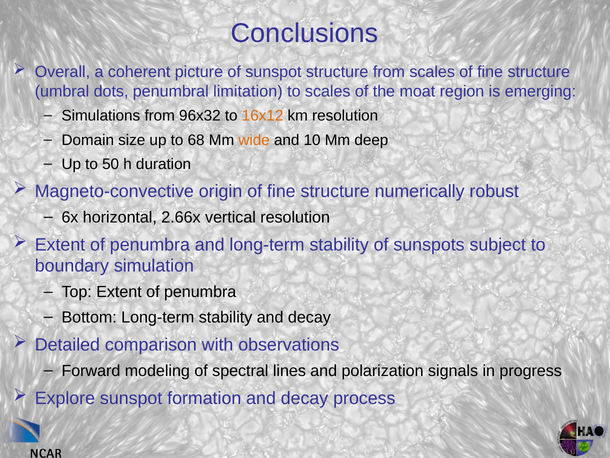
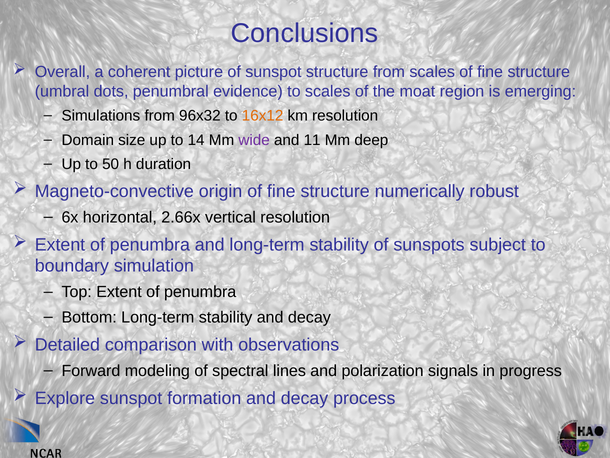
limitation: limitation -> evidence
68: 68 -> 14
wide colour: orange -> purple
10: 10 -> 11
